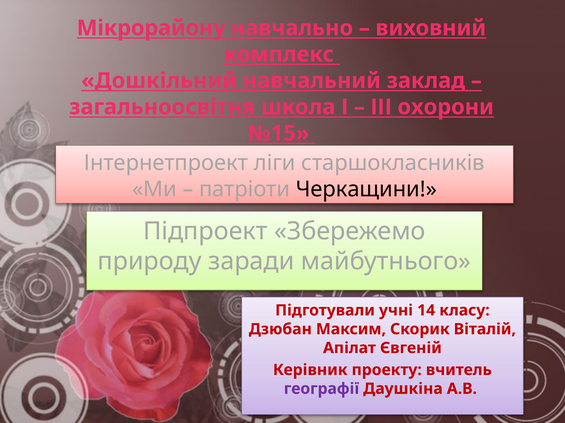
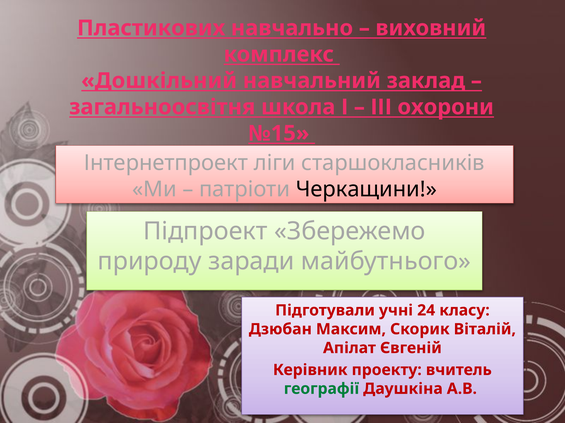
Мікрорайону: Мікрорайону -> Пластикових
14: 14 -> 24
географії colour: purple -> green
